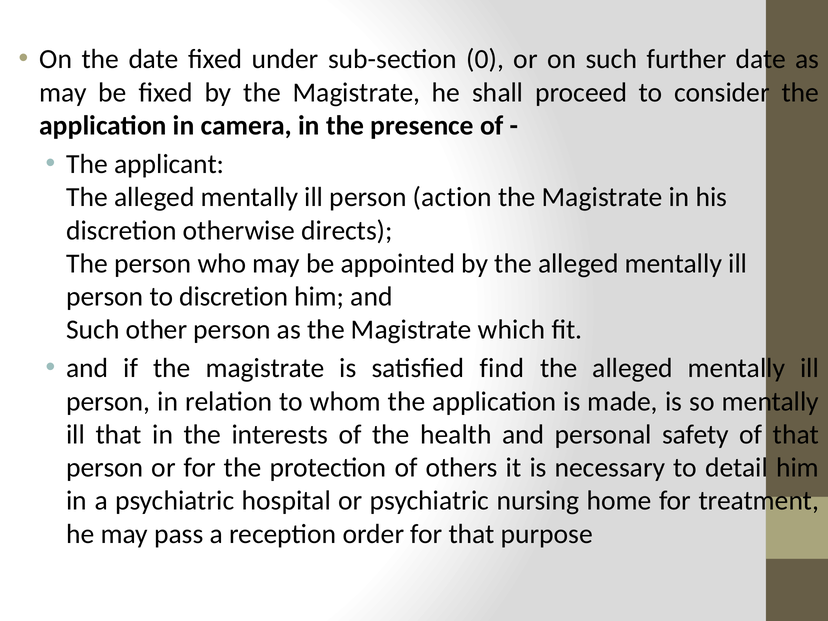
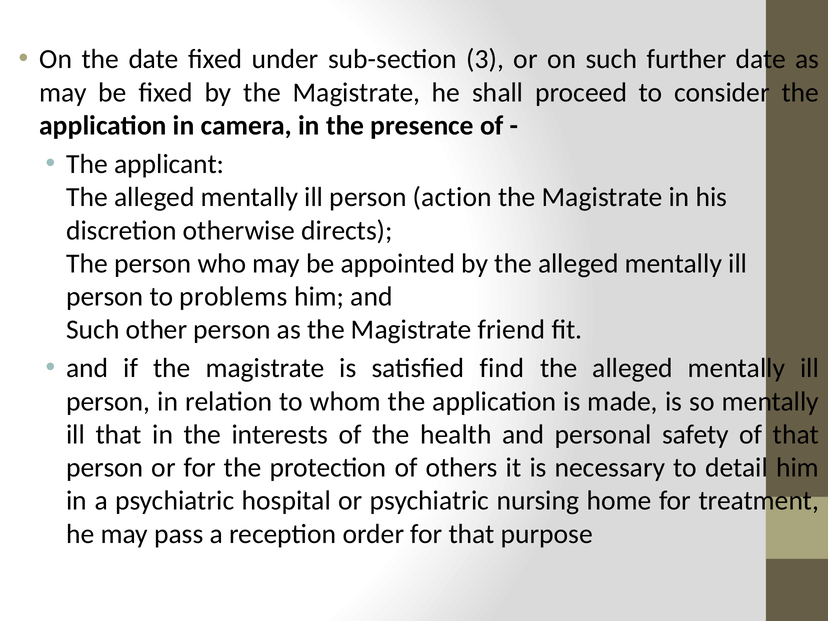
0: 0 -> 3
to discretion: discretion -> problems
which: which -> friend
